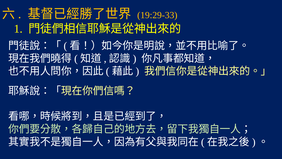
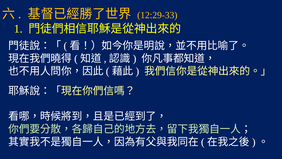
19:29-33: 19:29-33 -> 12:29-33
